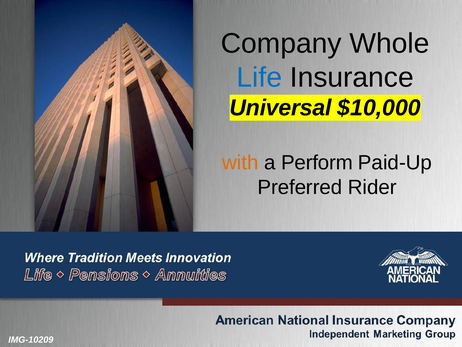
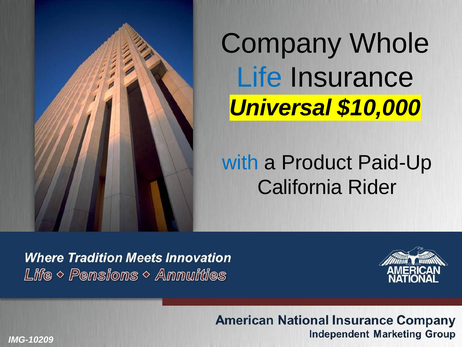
with colour: orange -> blue
Perform: Perform -> Product
Preferred: Preferred -> California
